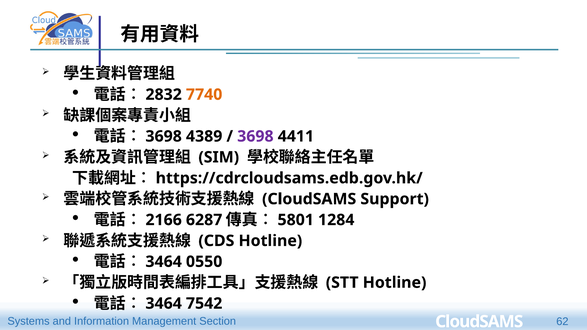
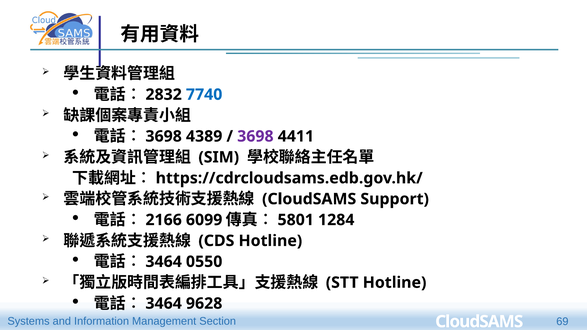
7740 colour: orange -> blue
6287: 6287 -> 6099
7542: 7542 -> 9628
62: 62 -> 69
